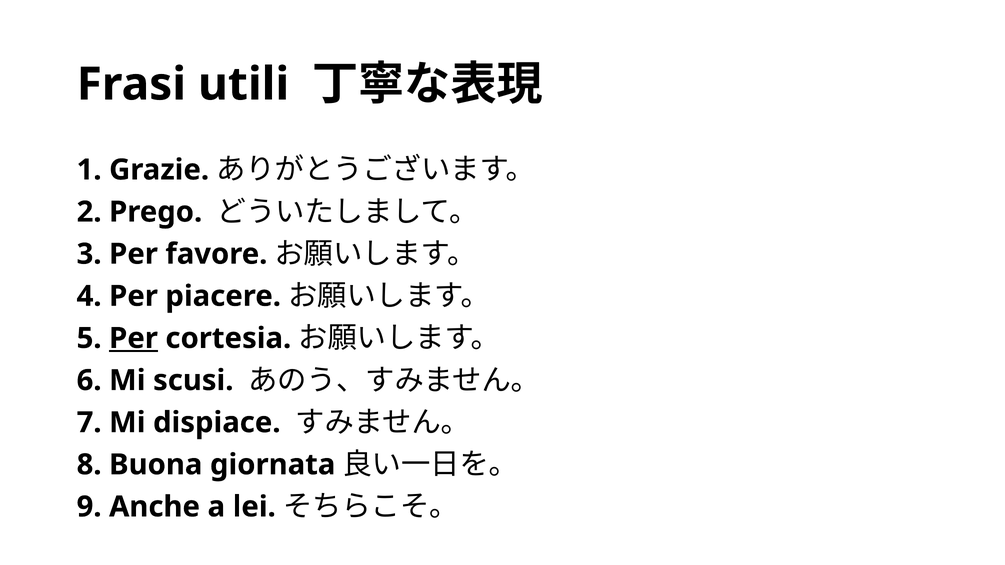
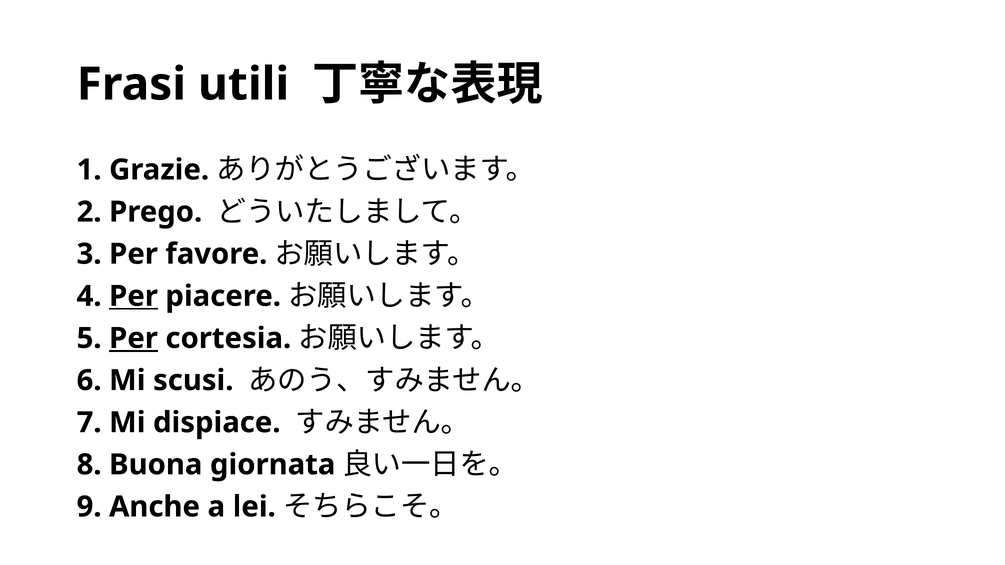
Per at (134, 296) underline: none -> present
